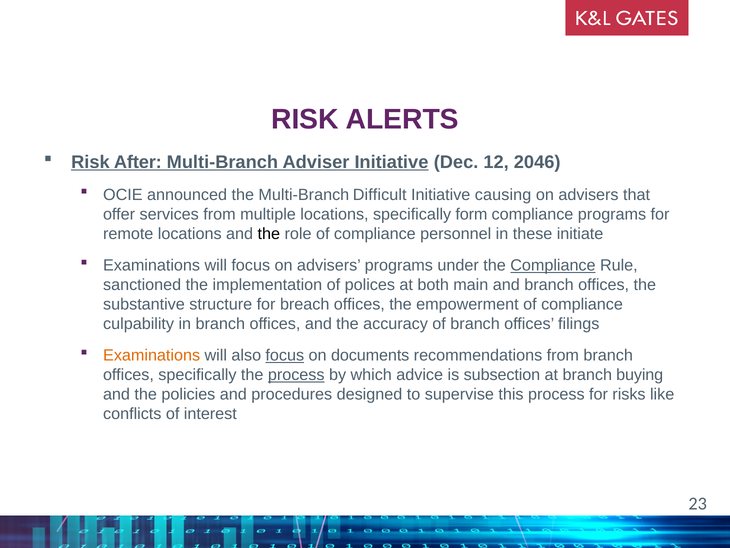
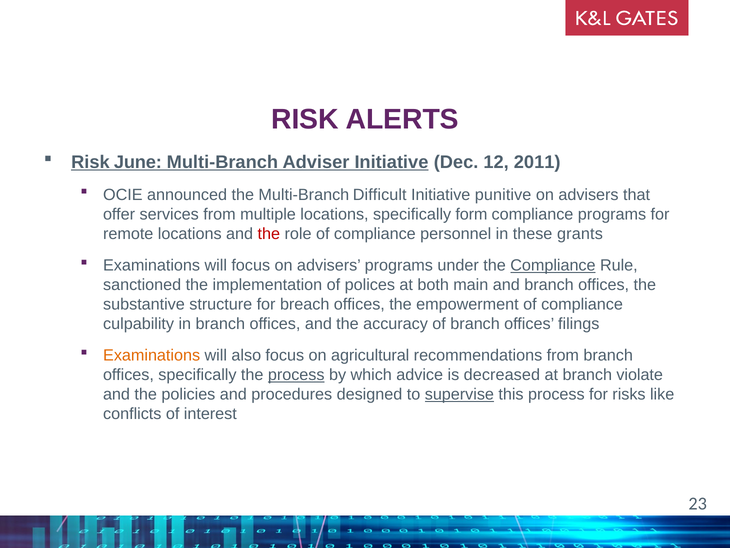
After: After -> June
2046: 2046 -> 2011
causing: causing -> punitive
the at (269, 234) colour: black -> red
initiate: initiate -> grants
focus at (285, 355) underline: present -> none
documents: documents -> agricultural
subsection: subsection -> decreased
buying: buying -> violate
supervise underline: none -> present
